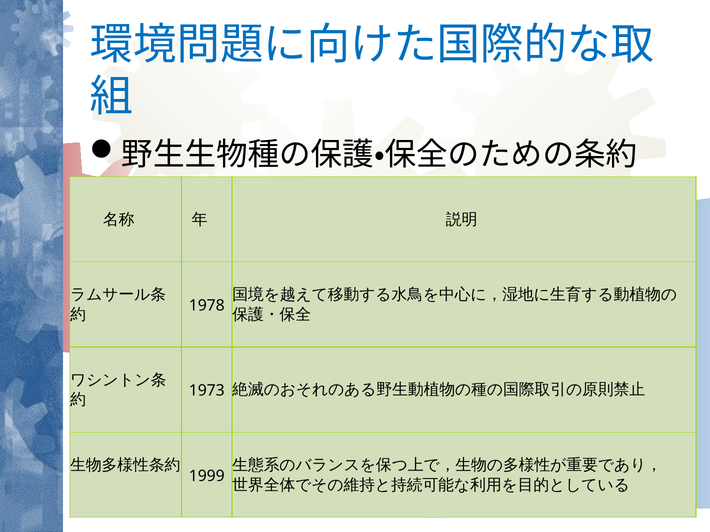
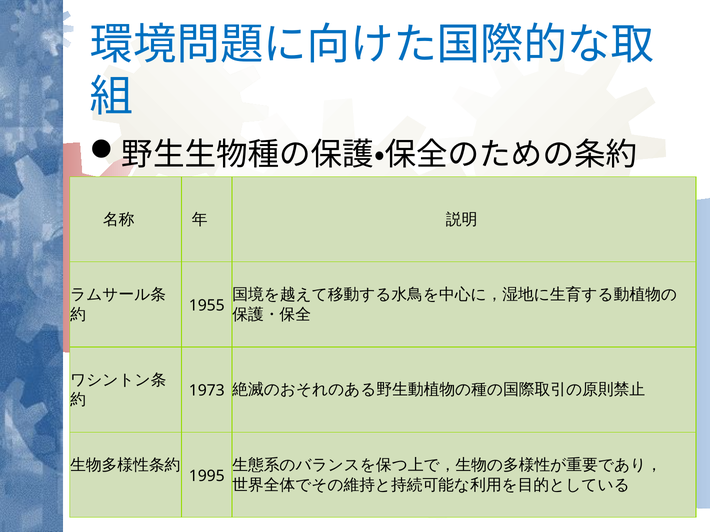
1978: 1978 -> 1955
1999: 1999 -> 1995
